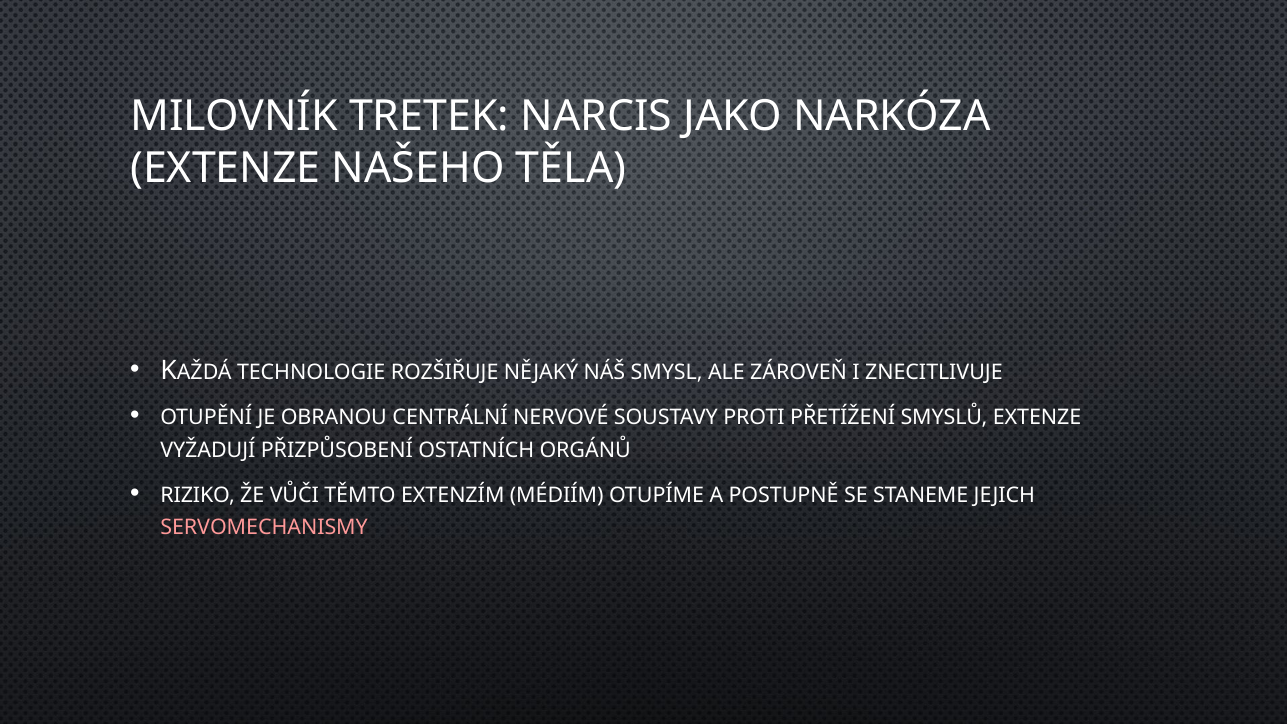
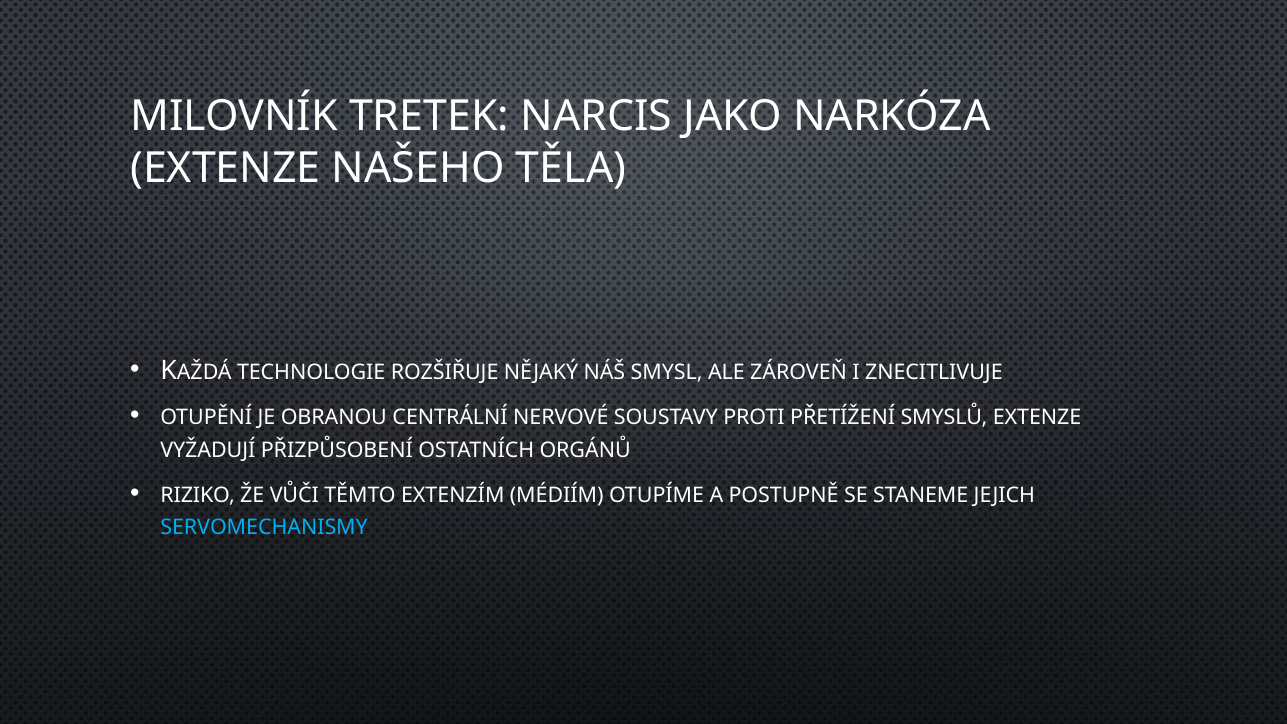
SERVOMECHANISMY colour: pink -> light blue
